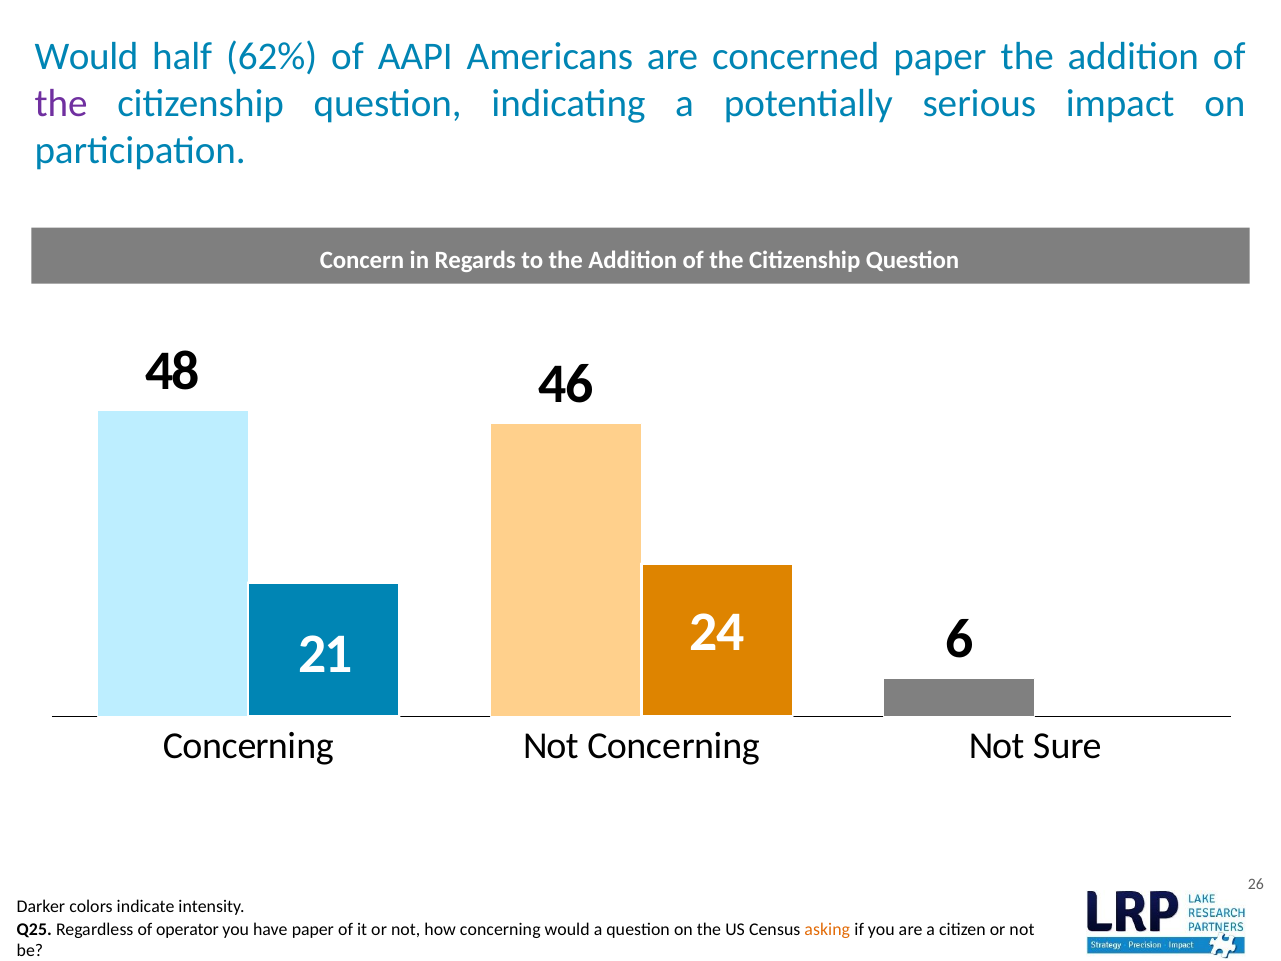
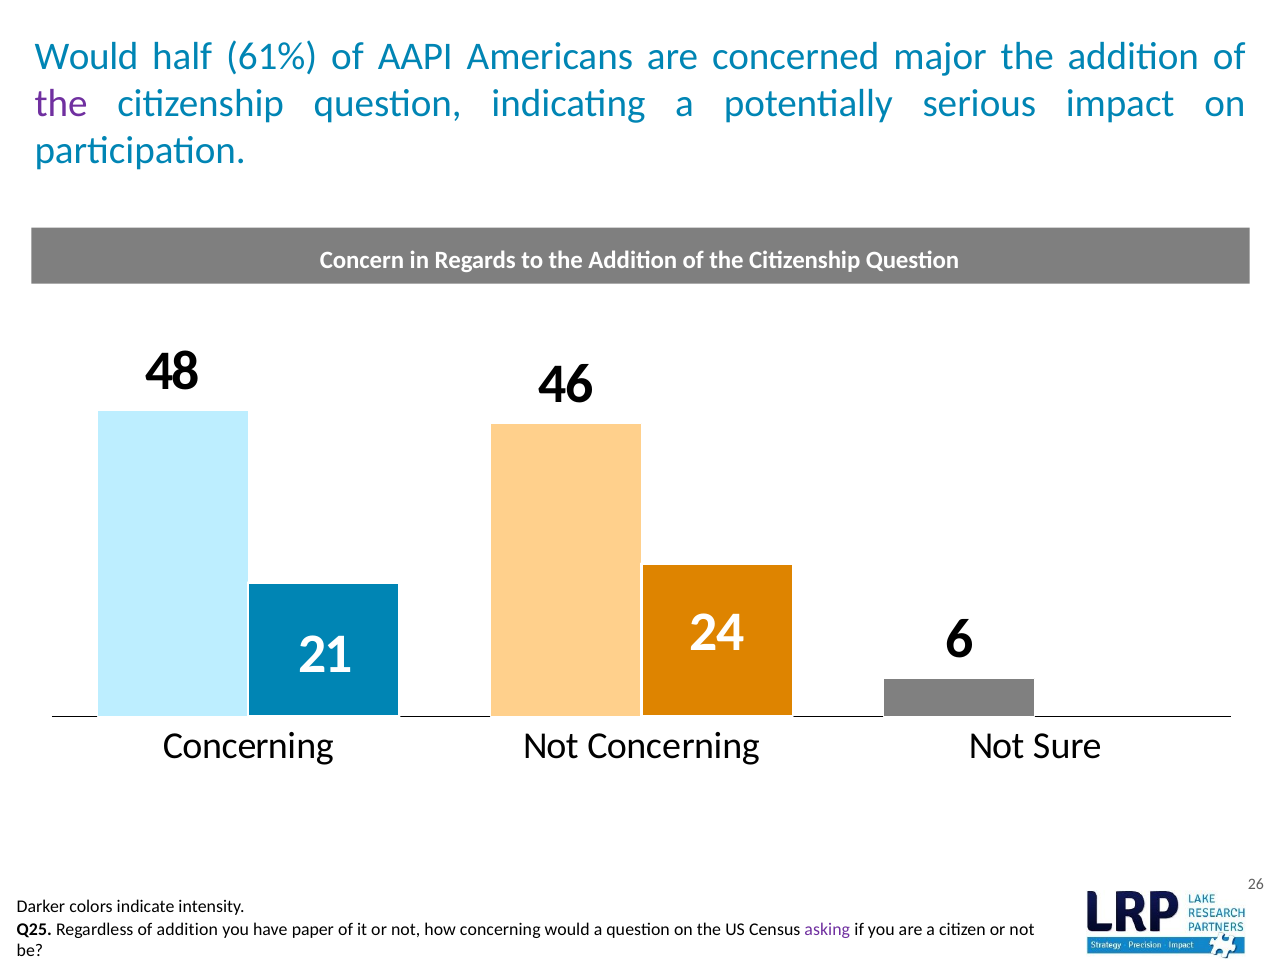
62%: 62% -> 61%
concerned paper: paper -> major
of operator: operator -> addition
asking colour: orange -> purple
